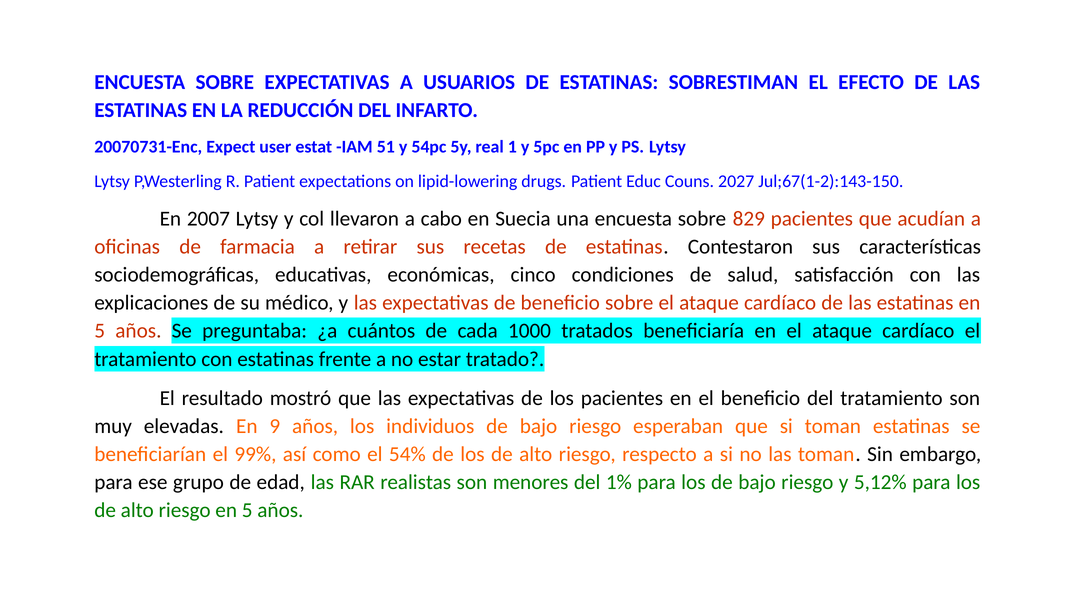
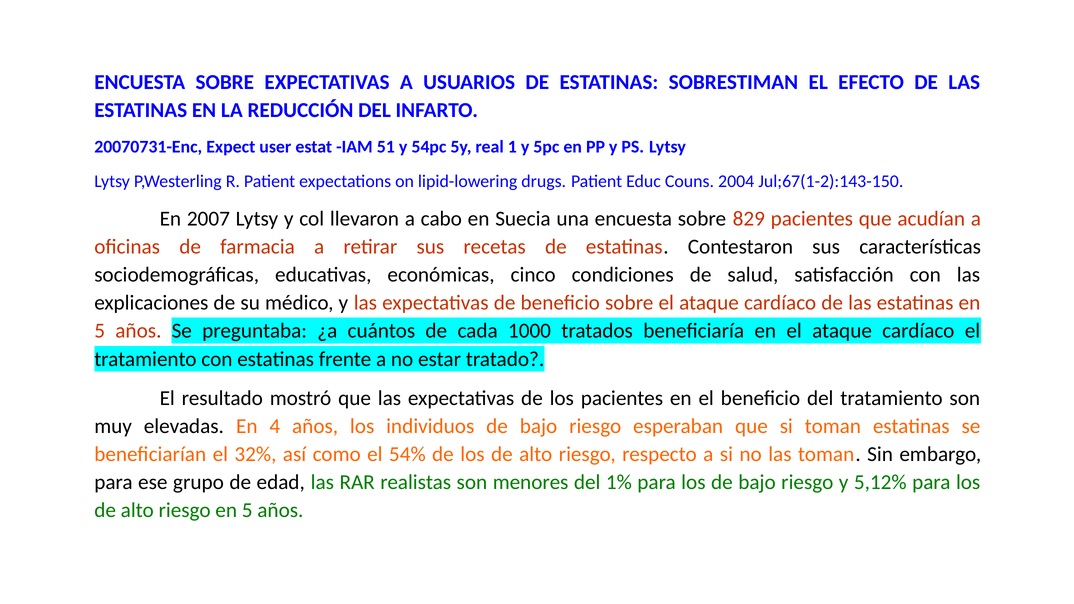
2027: 2027 -> 2004
9: 9 -> 4
99%: 99% -> 32%
